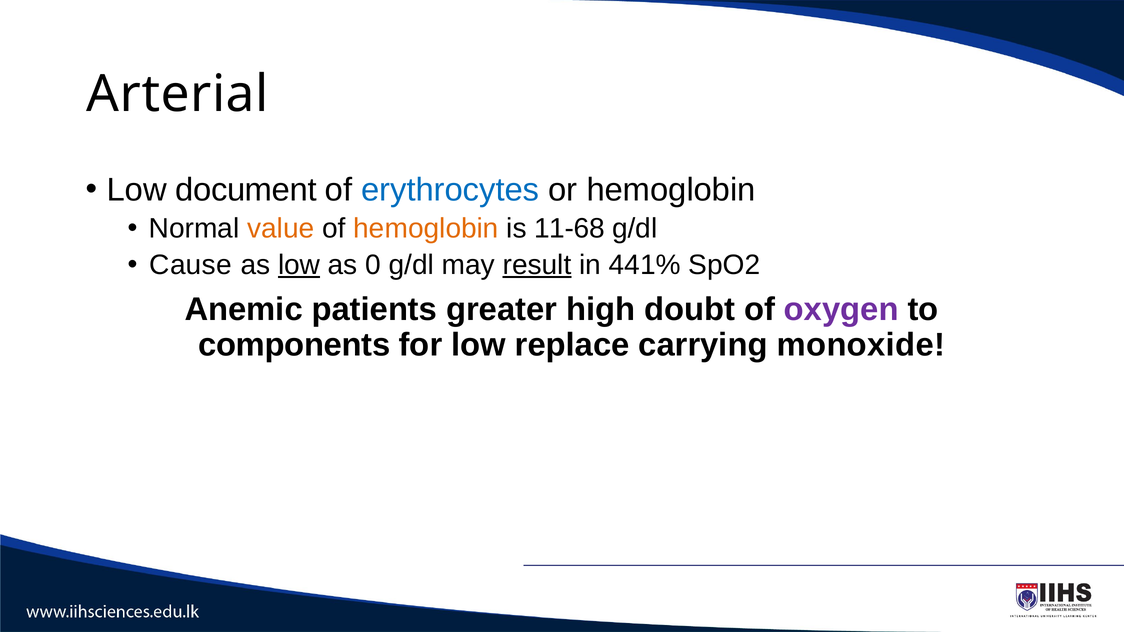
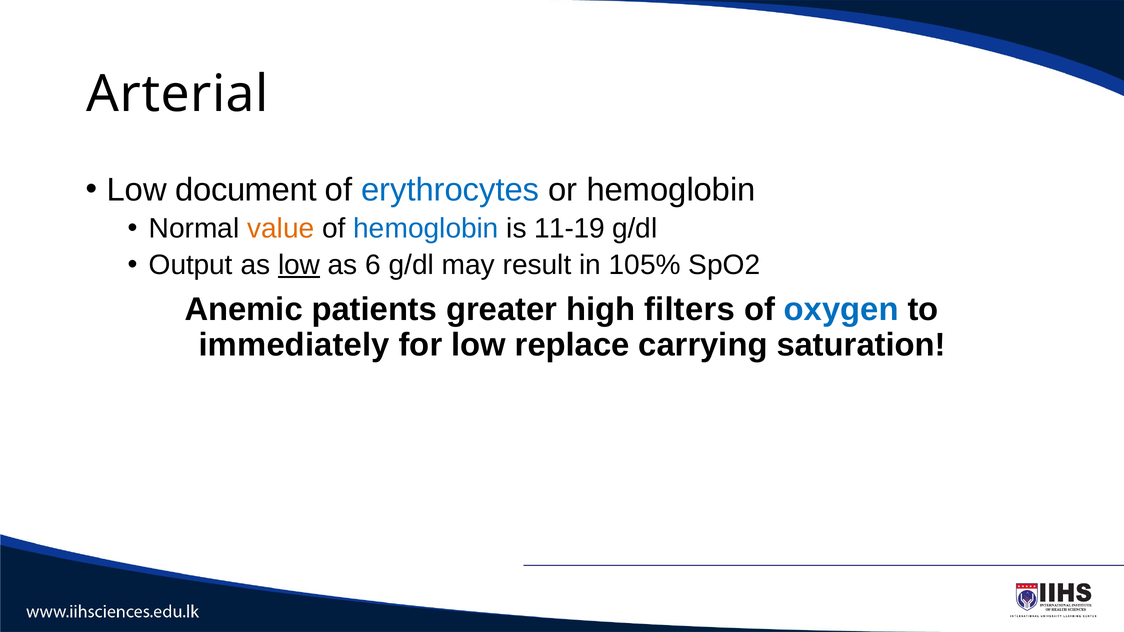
hemoglobin at (426, 229) colour: orange -> blue
11-68: 11-68 -> 11-19
Cause: Cause -> Output
0: 0 -> 6
result underline: present -> none
441%: 441% -> 105%
doubt: doubt -> filters
oxygen colour: purple -> blue
components: components -> immediately
monoxide: monoxide -> saturation
